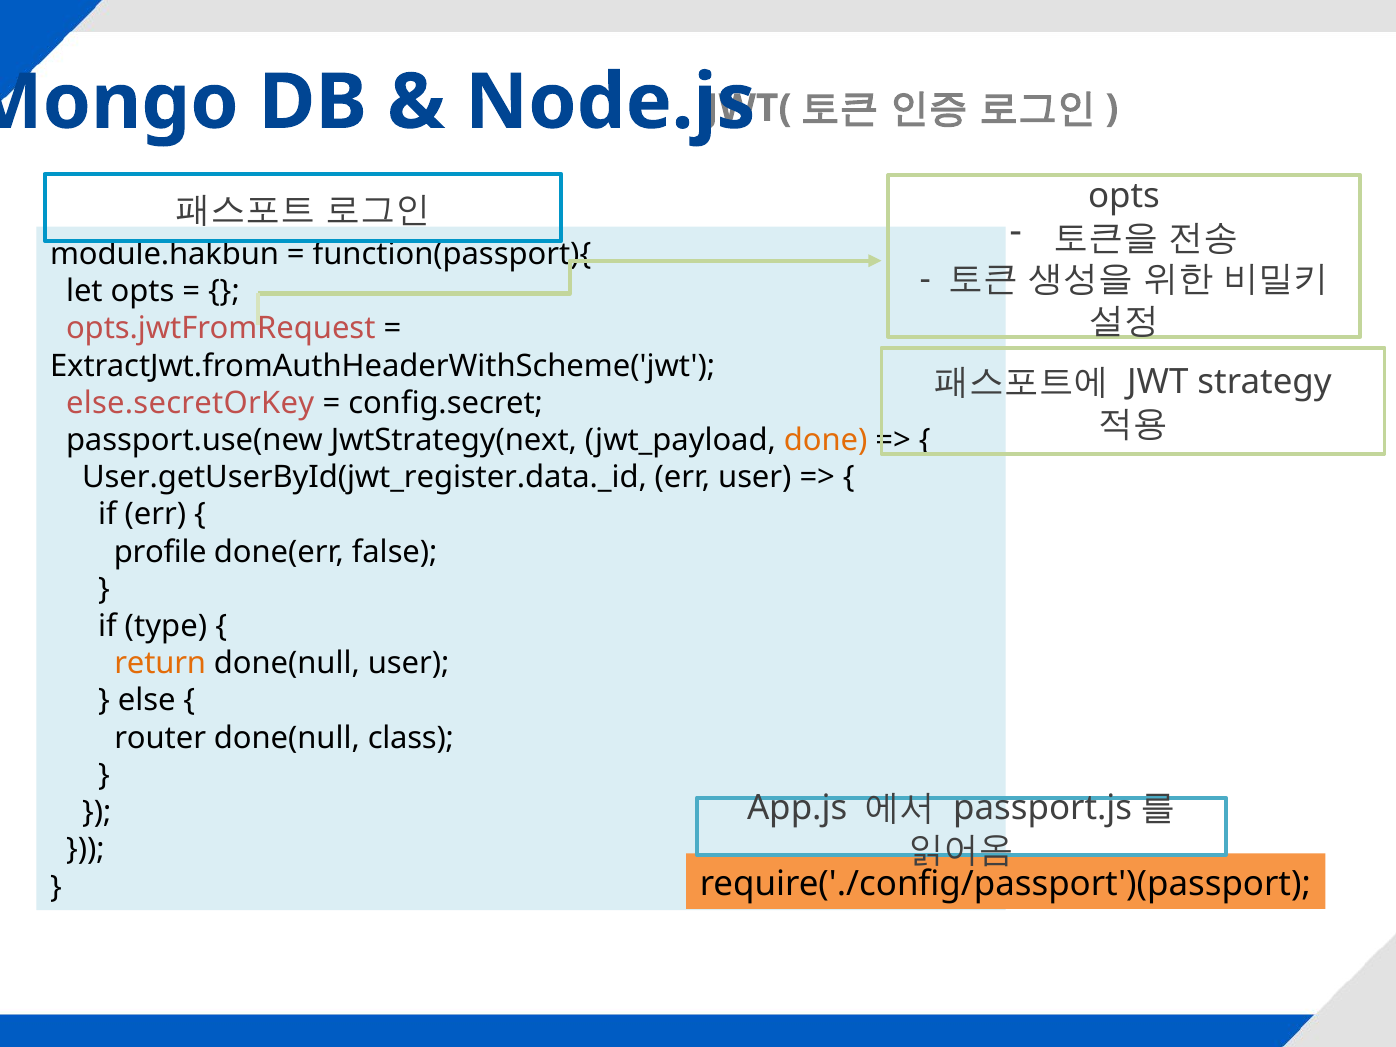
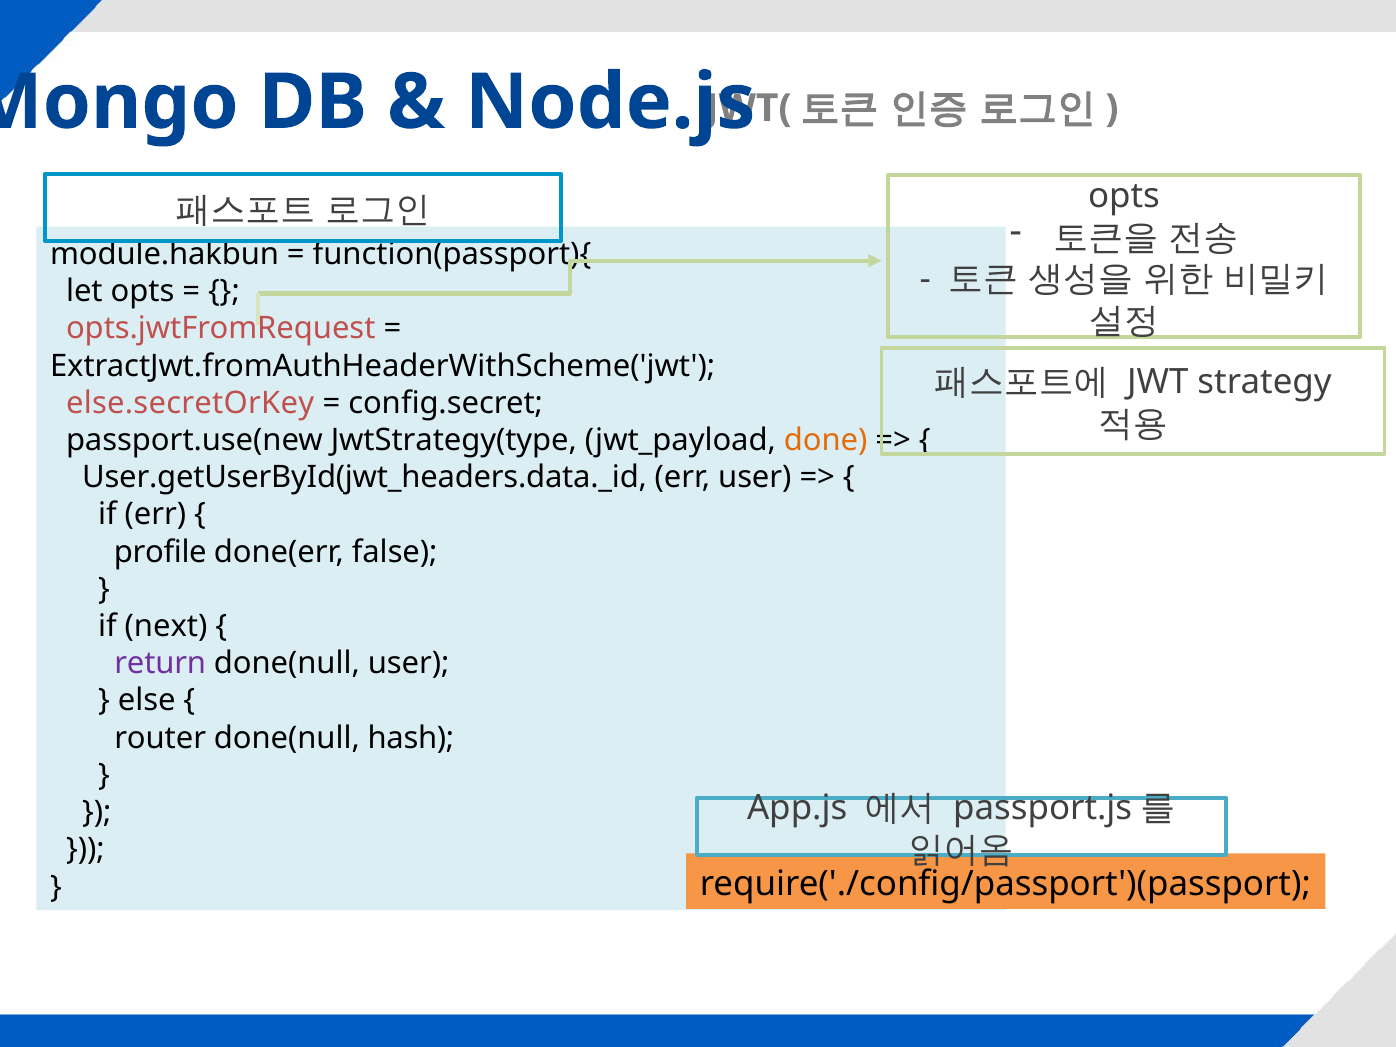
JwtStrategy(next: JwtStrategy(next -> JwtStrategy(type
User.getUserById(jwt_register.data._id: User.getUserById(jwt_register.data._id -> User.getUserById(jwt_headers.data._id
type: type -> next
return colour: orange -> purple
class: class -> hash
